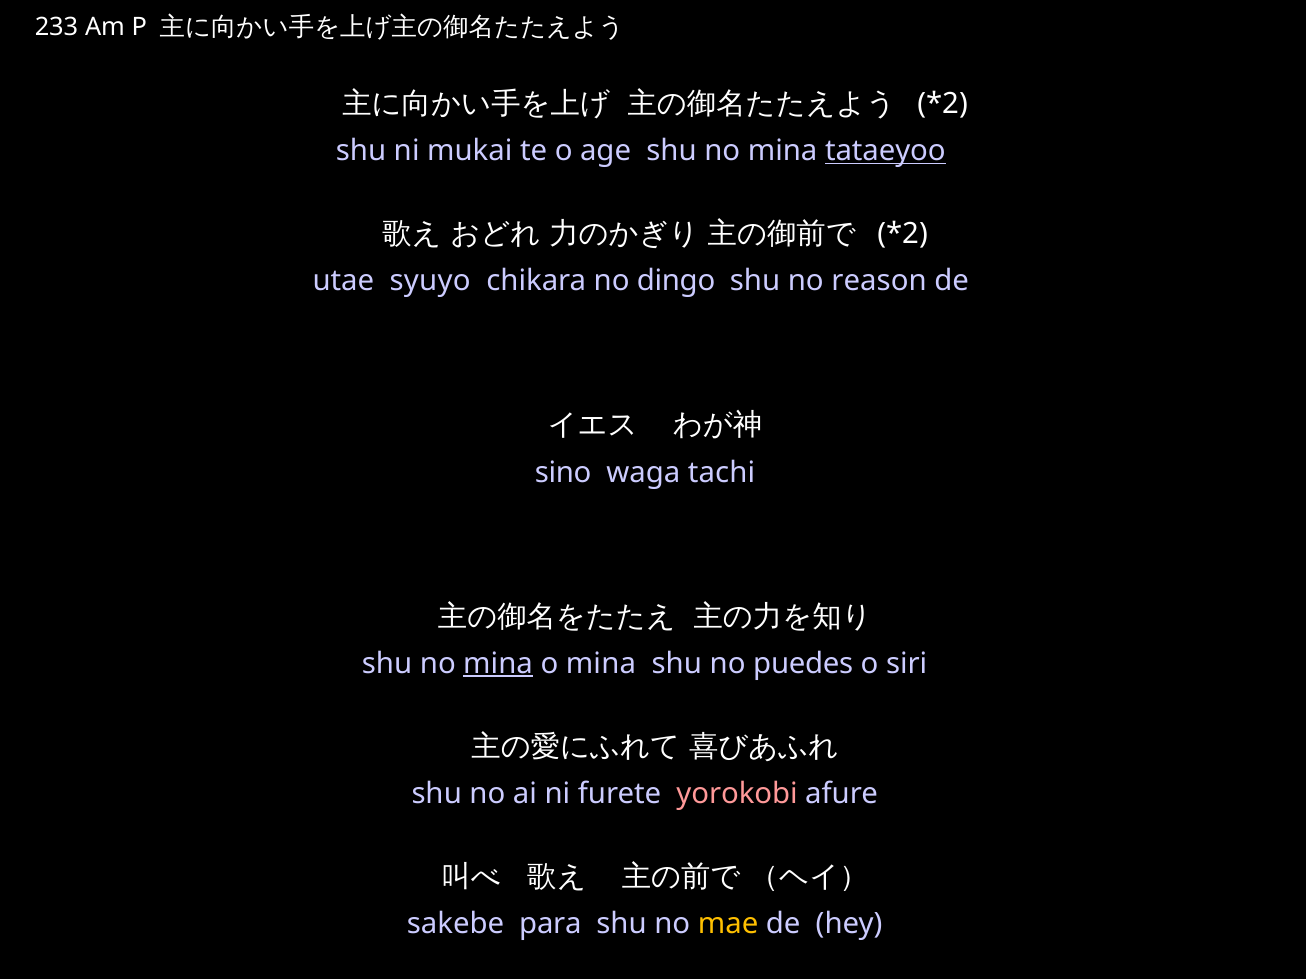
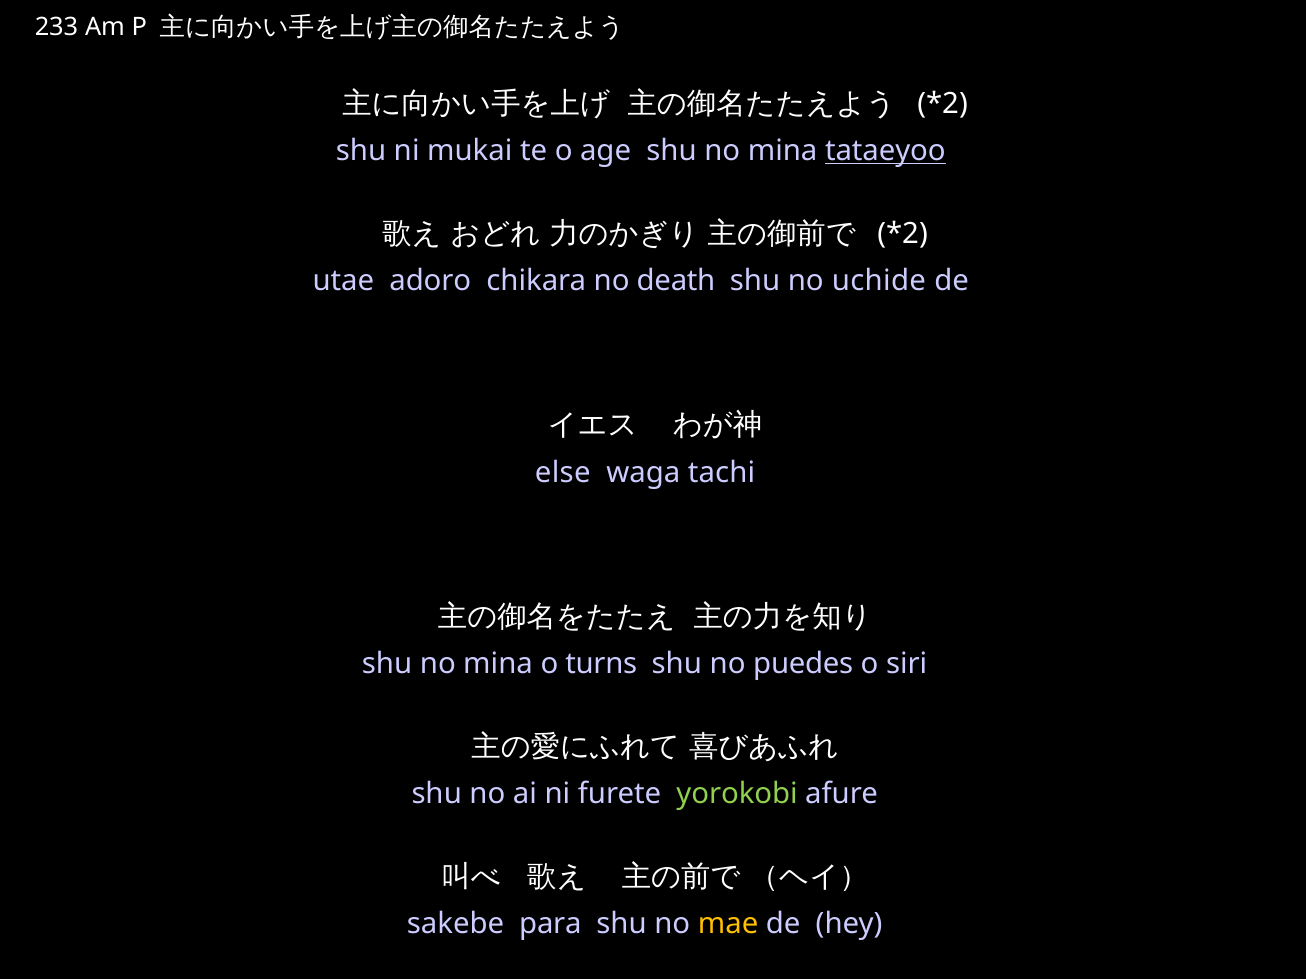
syuyo: syuyo -> adoro
dingo: dingo -> death
reason: reason -> uchide
sino: sino -> else
mina at (498, 664) underline: present -> none
o mina: mina -> turns
yorokobi colour: pink -> light green
